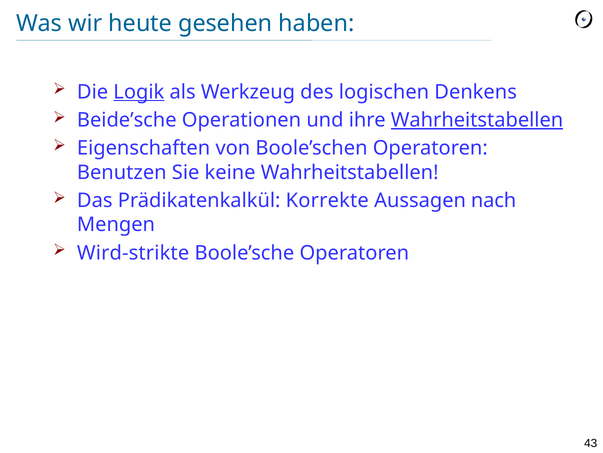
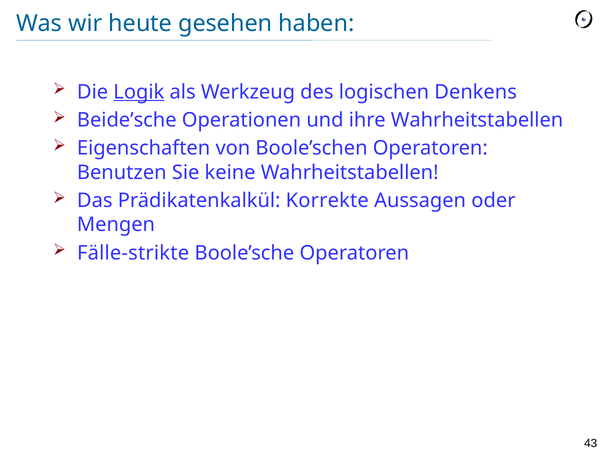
Wahrheitstabellen at (477, 120) underline: present -> none
nach: nach -> oder
Wird-strikte: Wird-strikte -> Fälle-strikte
